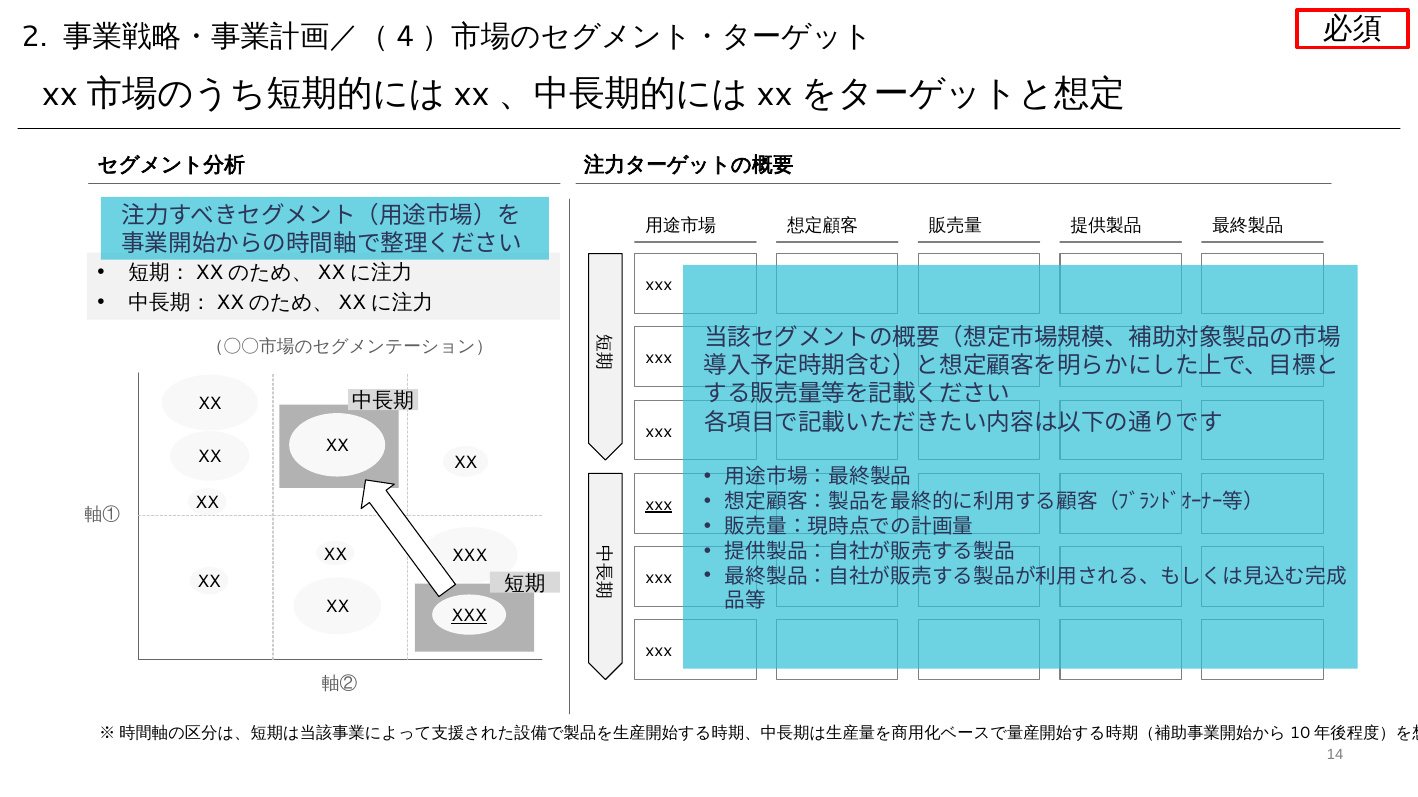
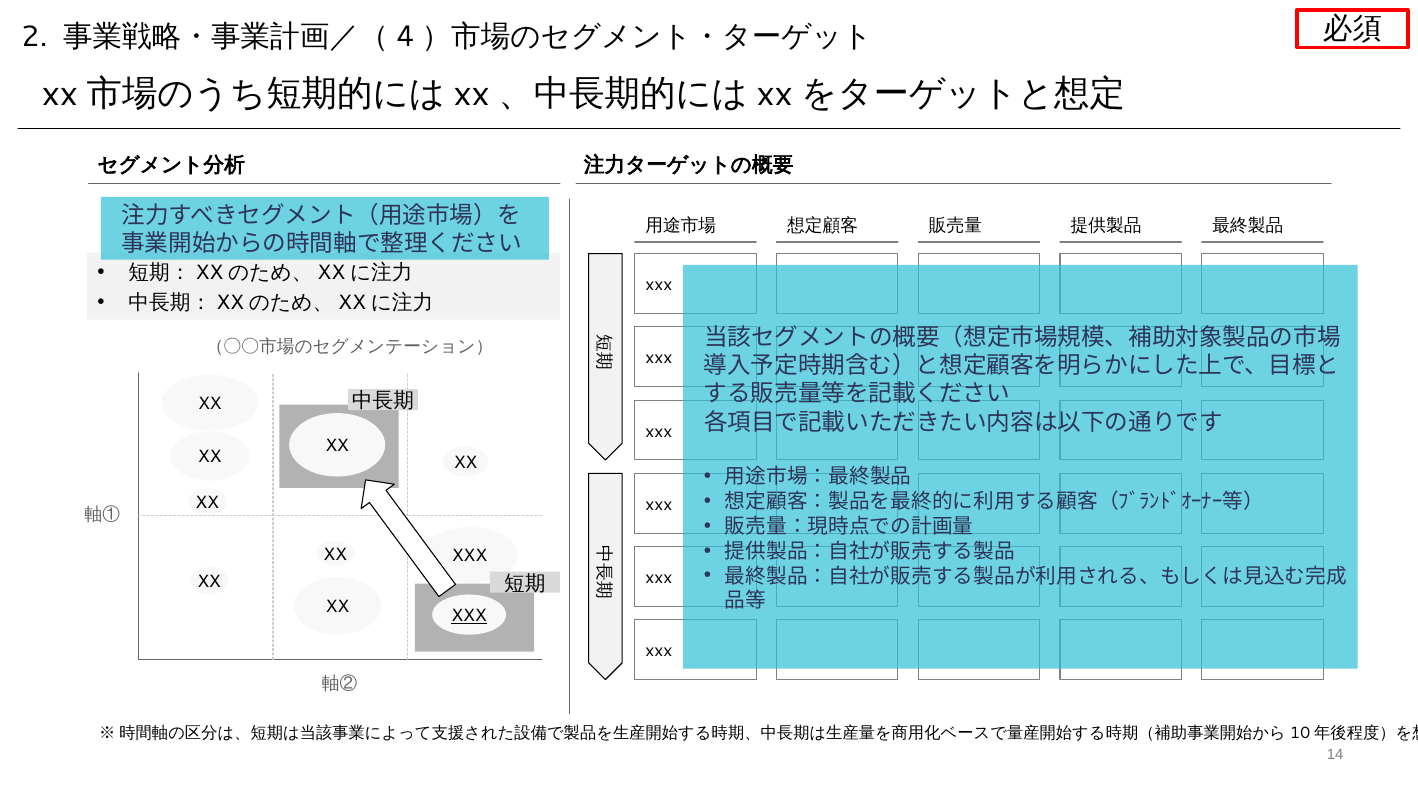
xxx at (659, 505) underline: present -> none
